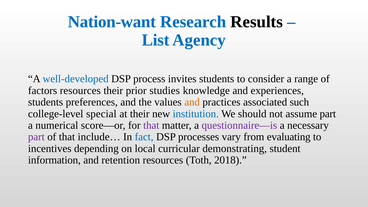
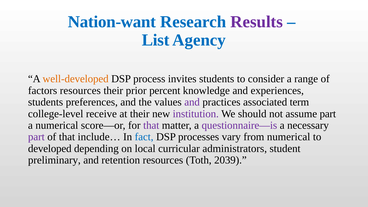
Results colour: black -> purple
well-developed colour: blue -> orange
studies: studies -> percent
and at (192, 102) colour: orange -> purple
such: such -> term
special: special -> receive
institution colour: blue -> purple
from evaluating: evaluating -> numerical
incentives: incentives -> developed
demonstrating: demonstrating -> administrators
information: information -> preliminary
2018: 2018 -> 2039
